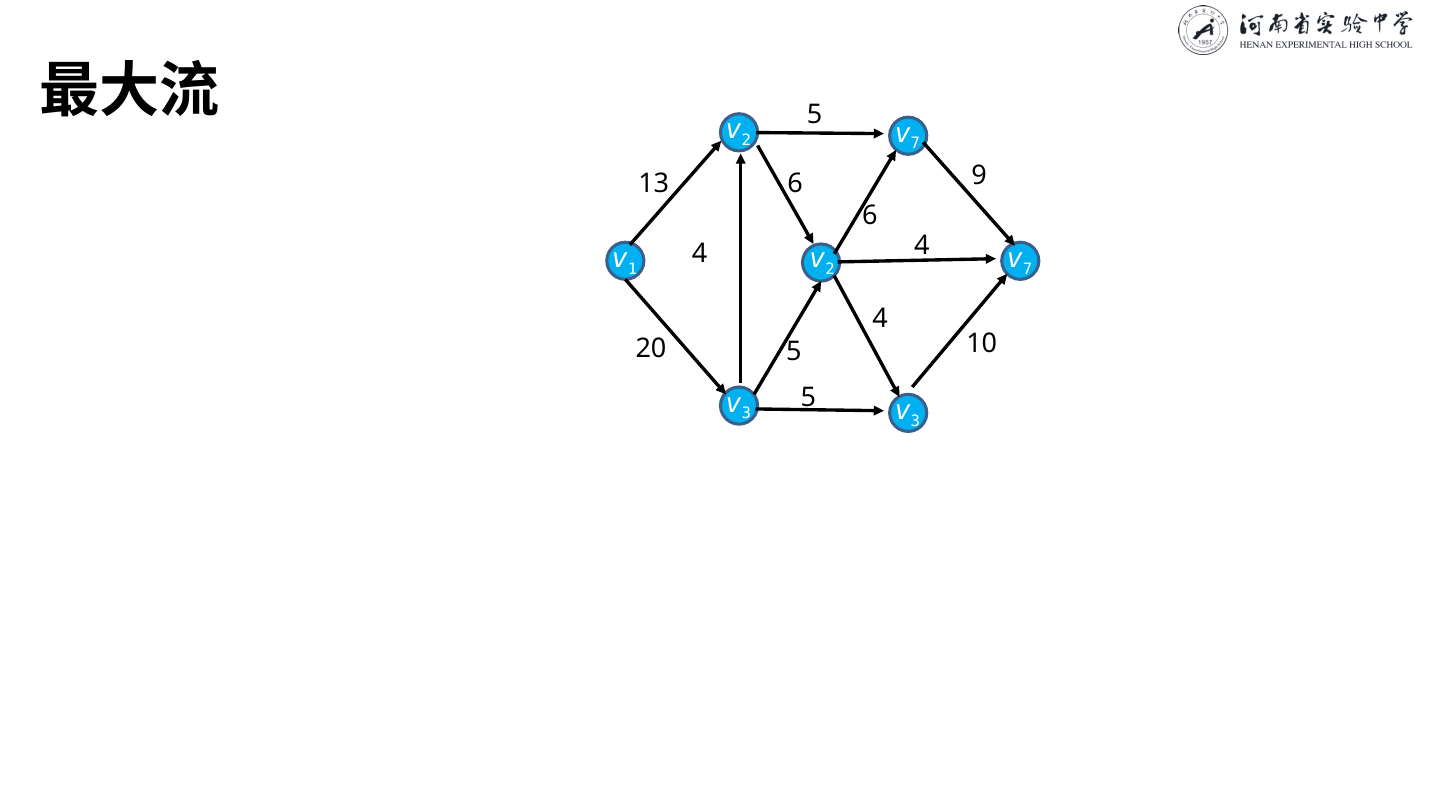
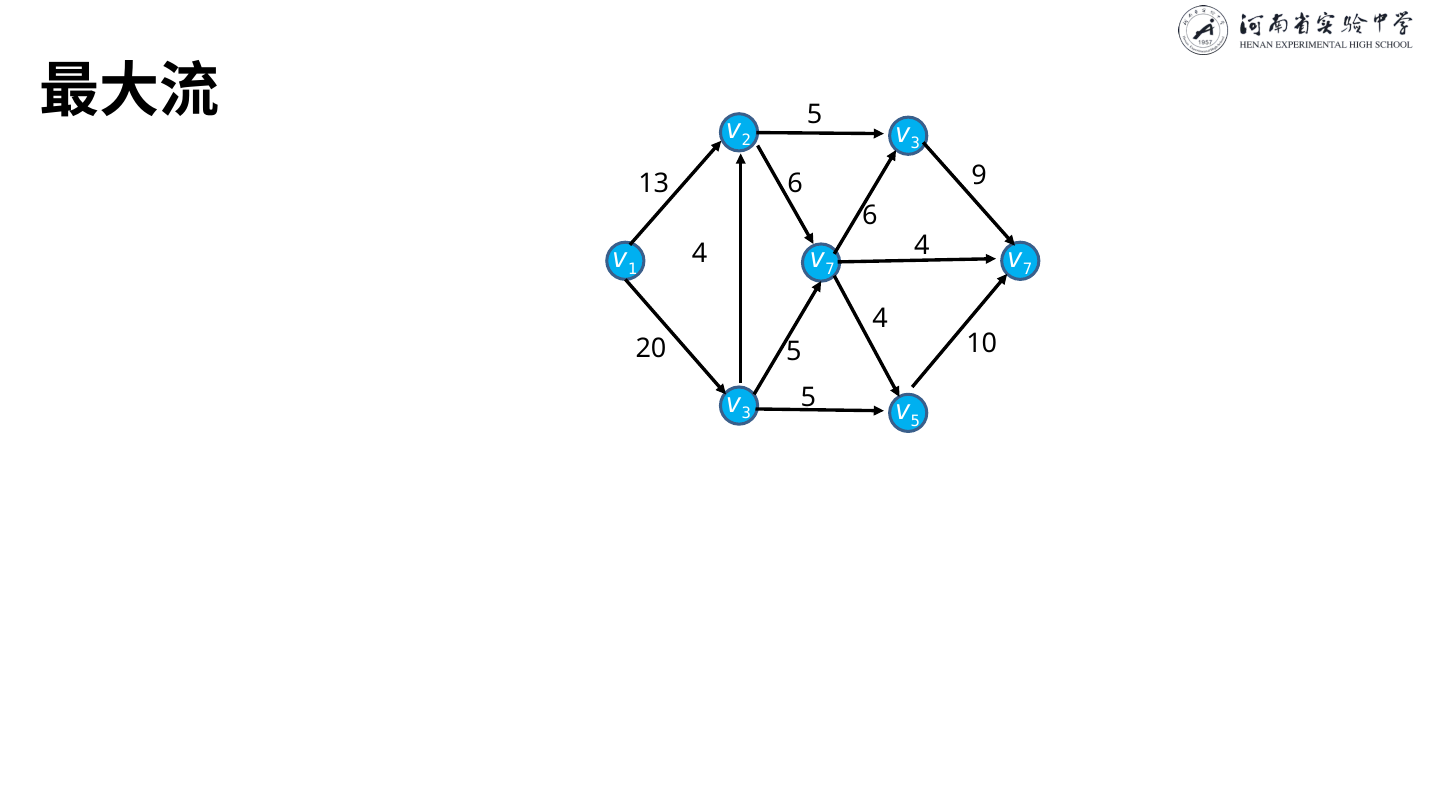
7 at (915, 144): 7 -> 3
2 at (830, 269): 2 -> 7
3 at (915, 421): 3 -> 5
